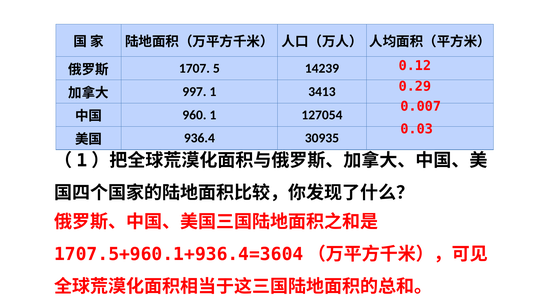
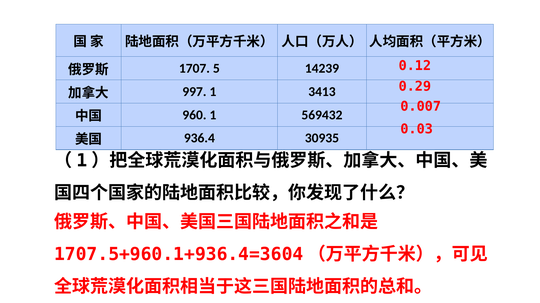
127054: 127054 -> 569432
